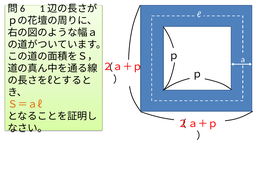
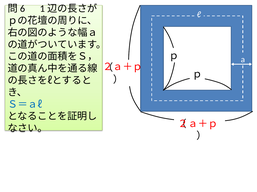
Ｓ＝ａℓ colour: orange -> blue
